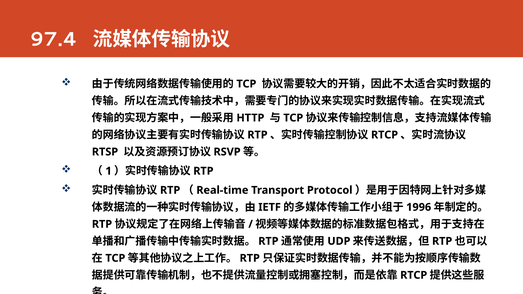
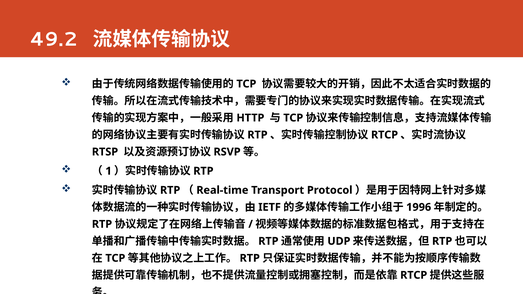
97.4: 97.4 -> 49.2
